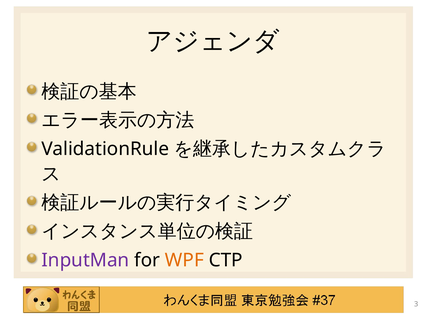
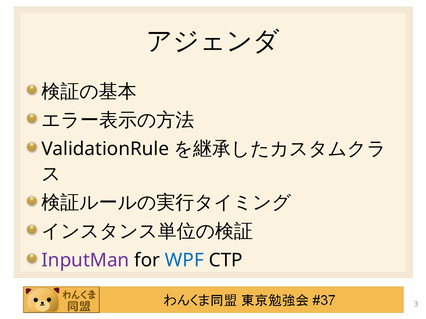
WPF colour: orange -> blue
